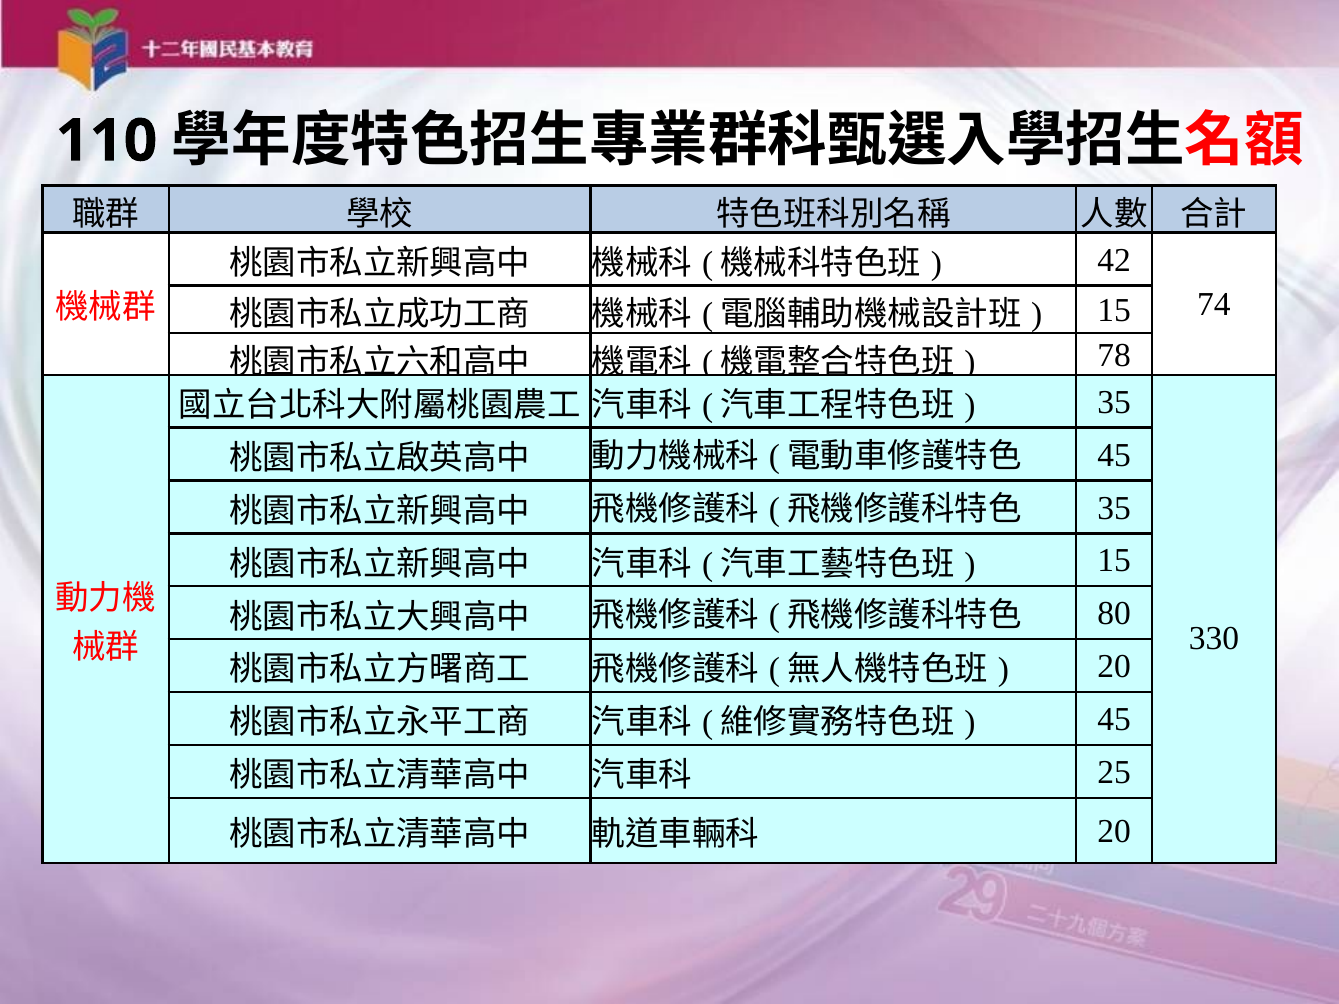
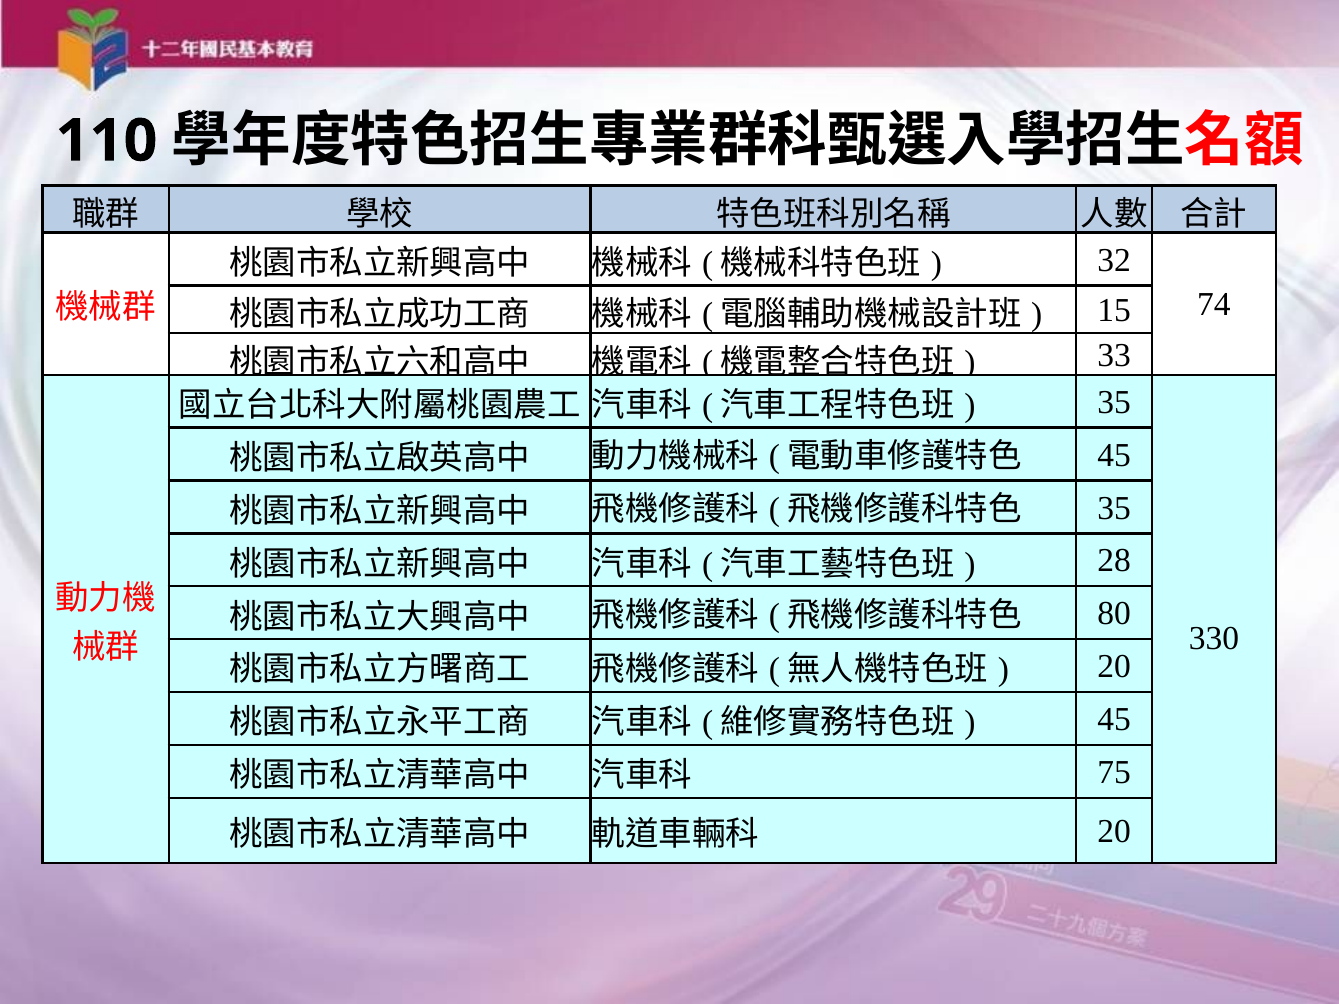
42: 42 -> 32
78: 78 -> 33
15 at (1114, 561): 15 -> 28
25: 25 -> 75
